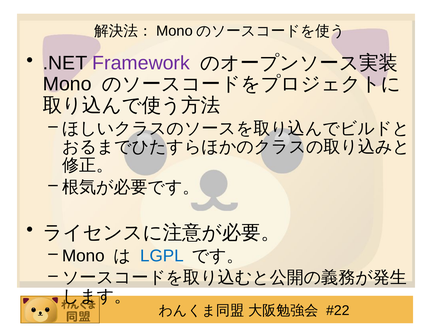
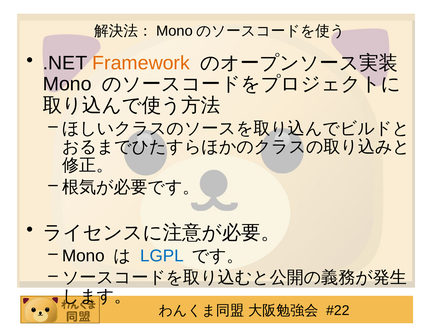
Framework colour: purple -> orange
